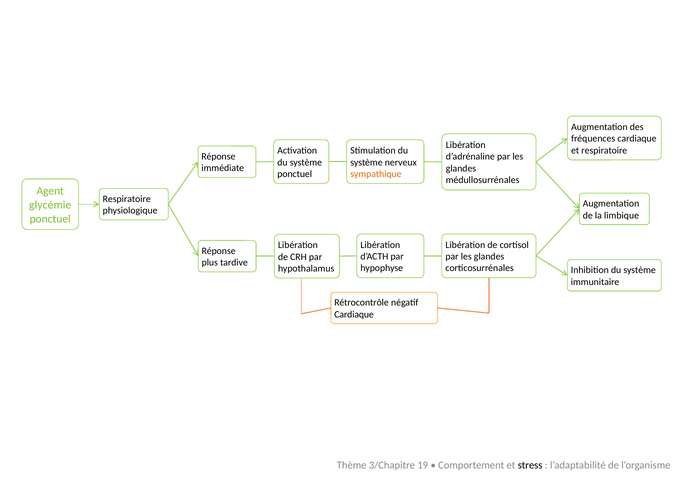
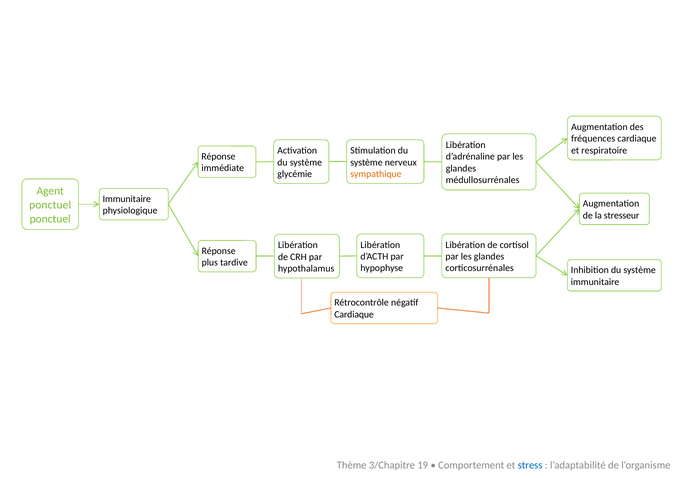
ponctuel at (295, 174): ponctuel -> glycémie
Respiratoire at (127, 199): Respiratoire -> Immunitaire
glycémie at (50, 205): glycémie -> ponctuel
limbique: limbique -> stresseur
stress colour: black -> blue
